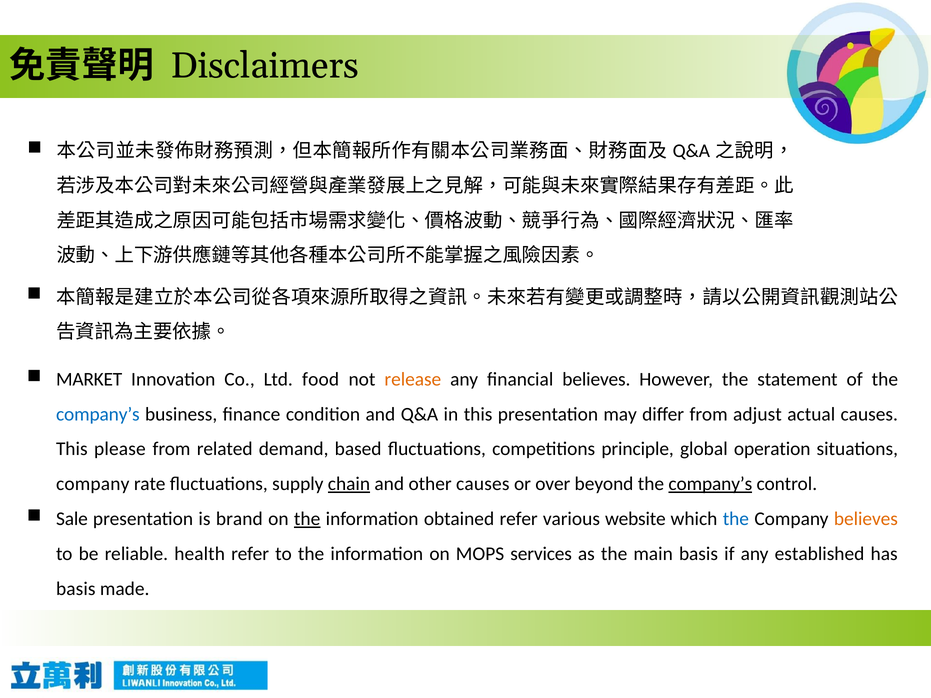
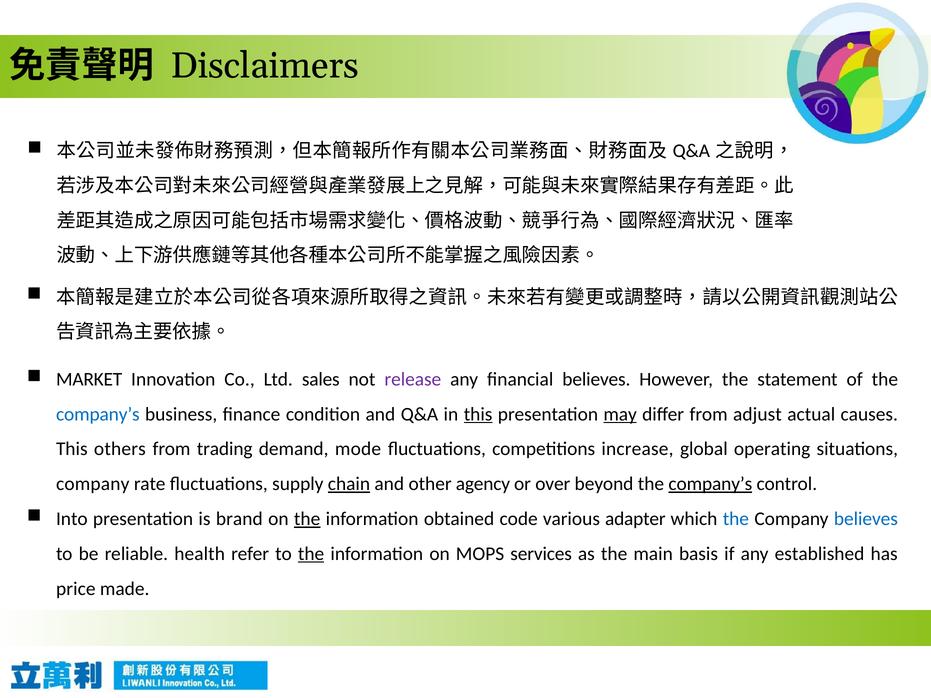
food: food -> sales
release colour: orange -> purple
this at (478, 414) underline: none -> present
may underline: none -> present
please: please -> others
related: related -> trading
based: based -> mode
principle: principle -> increase
operation: operation -> operating
other causes: causes -> agency
Sale: Sale -> Into
obtained refer: refer -> code
website: website -> adapter
believes at (866, 519) colour: orange -> blue
the at (311, 554) underline: none -> present
basis at (76, 589): basis -> price
